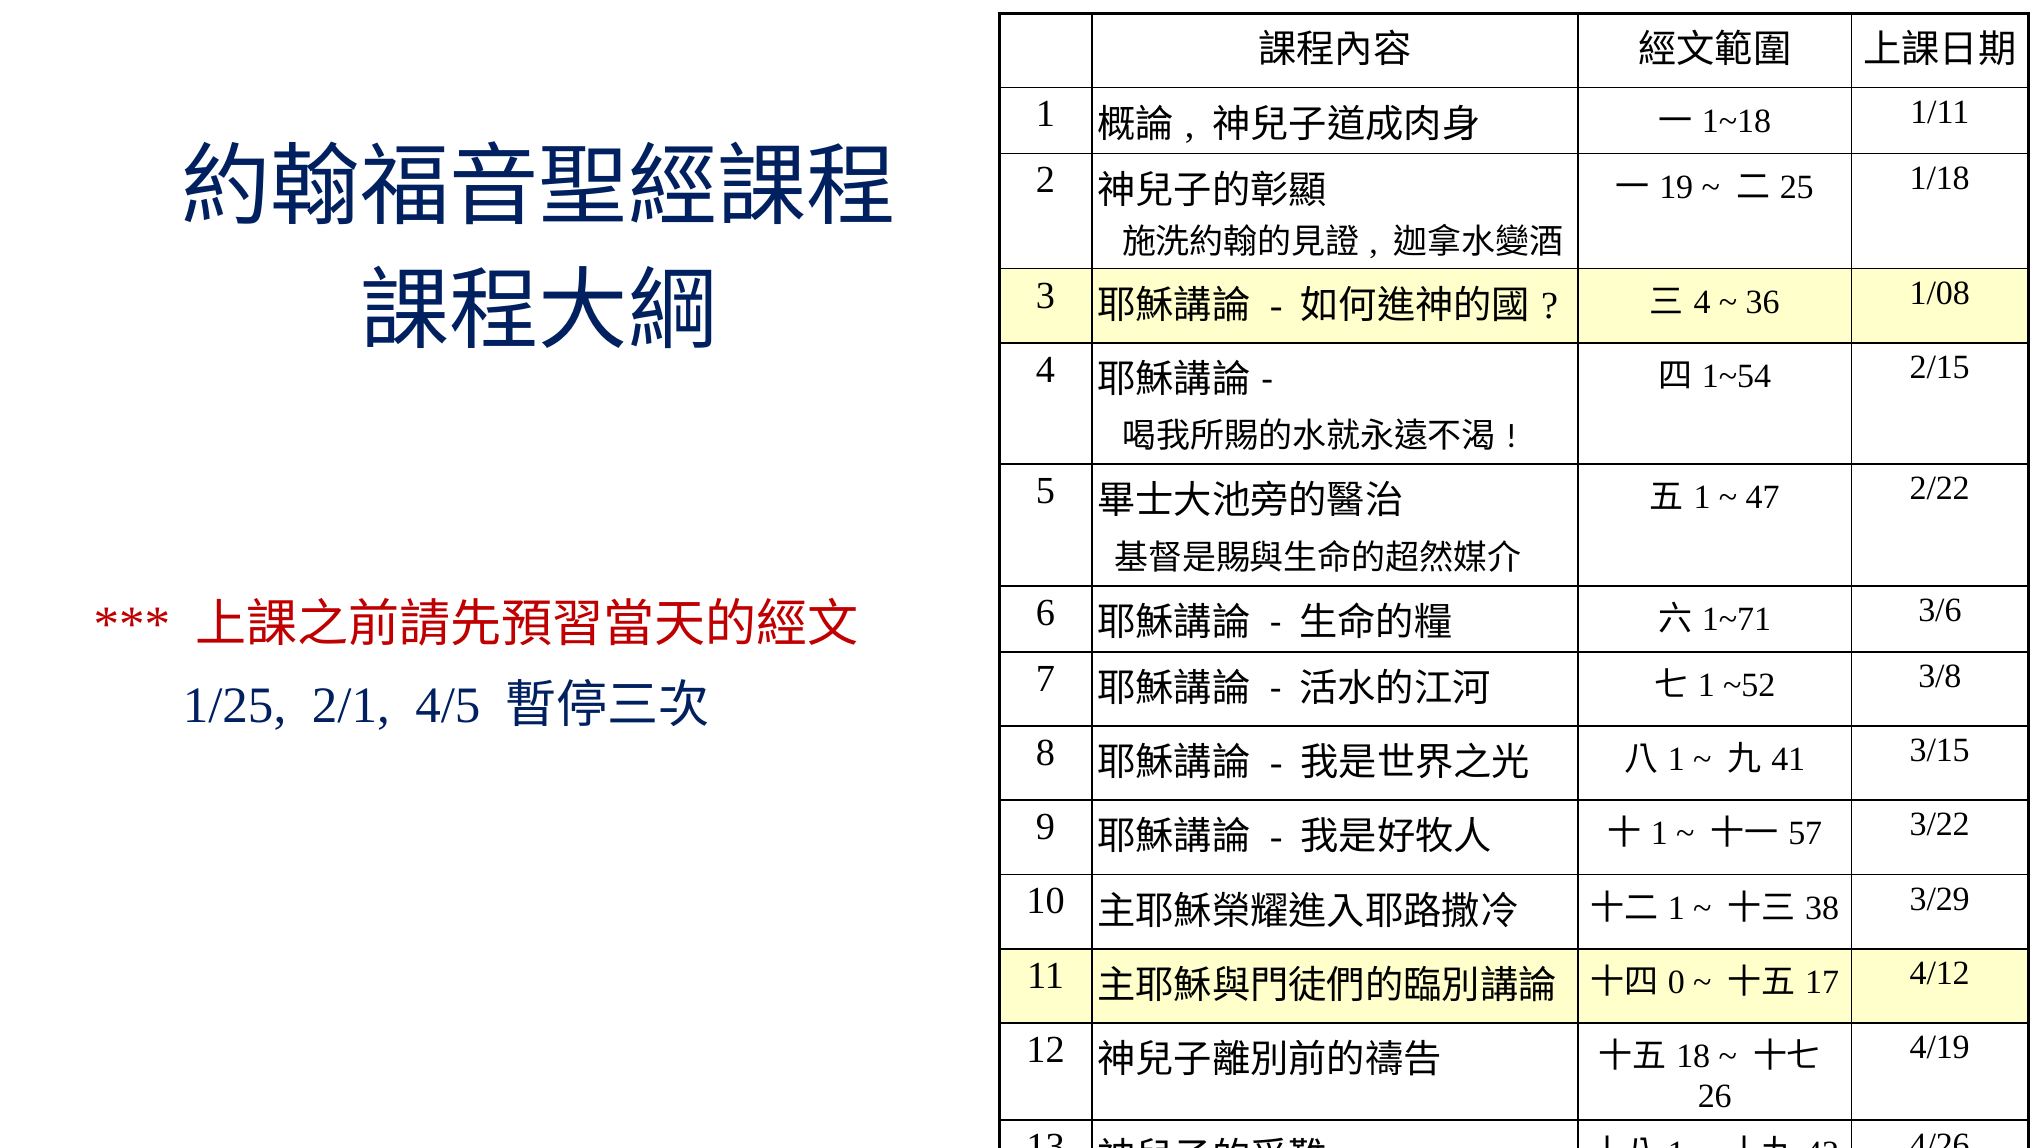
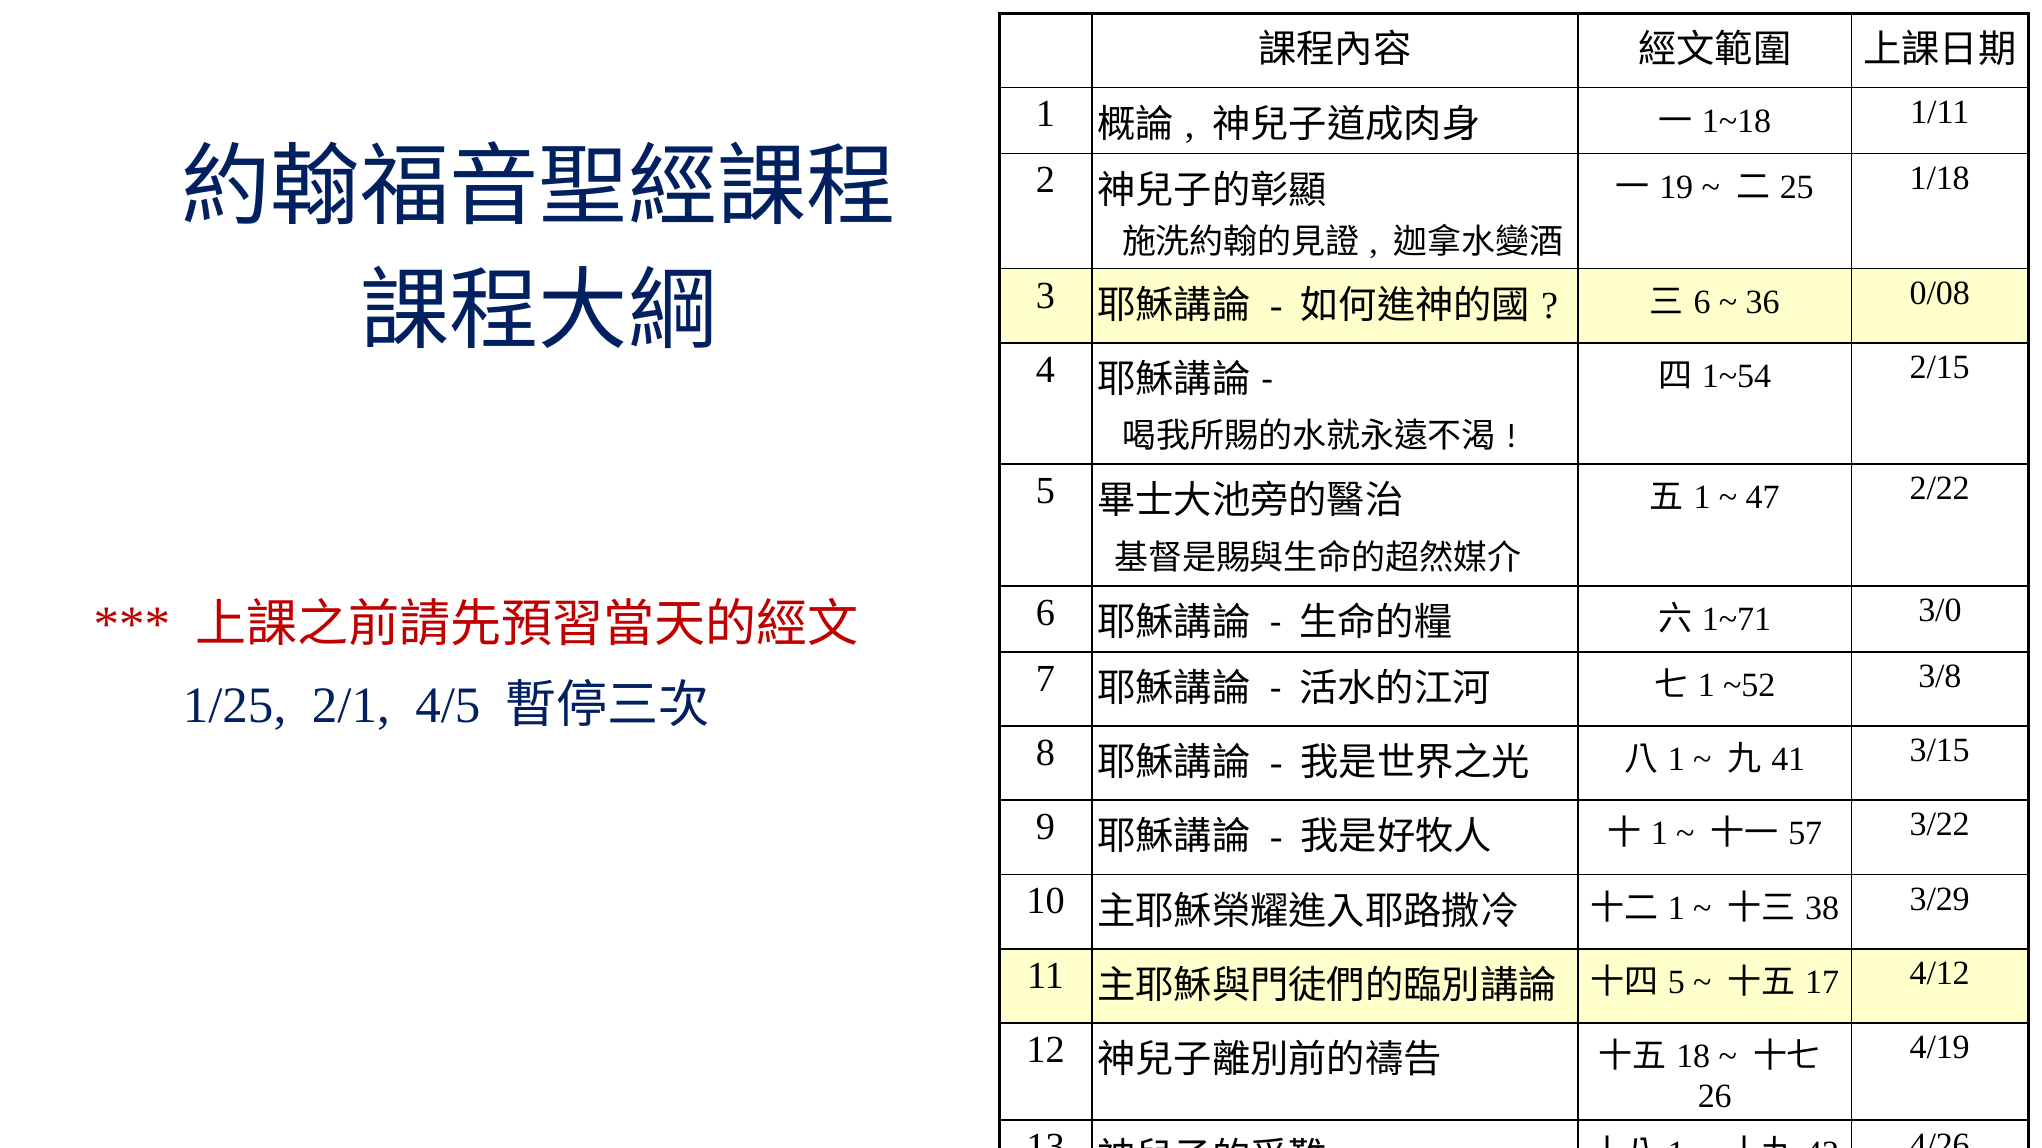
4 at (1702, 302): 4 -> 6
1/08: 1/08 -> 0/08
3/6: 3/6 -> 3/0
0 at (1676, 983): 0 -> 5
